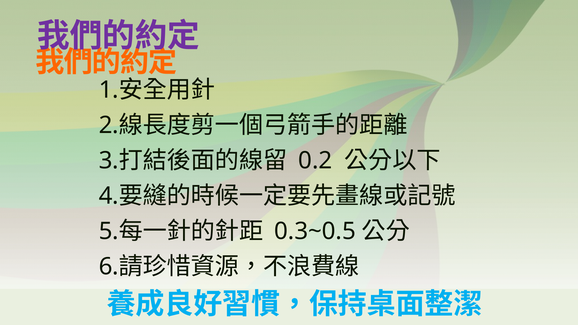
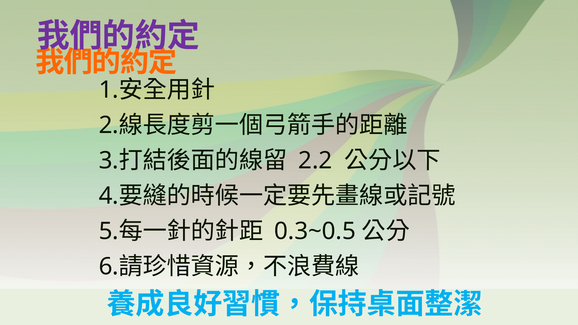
0.2: 0.2 -> 2.2
